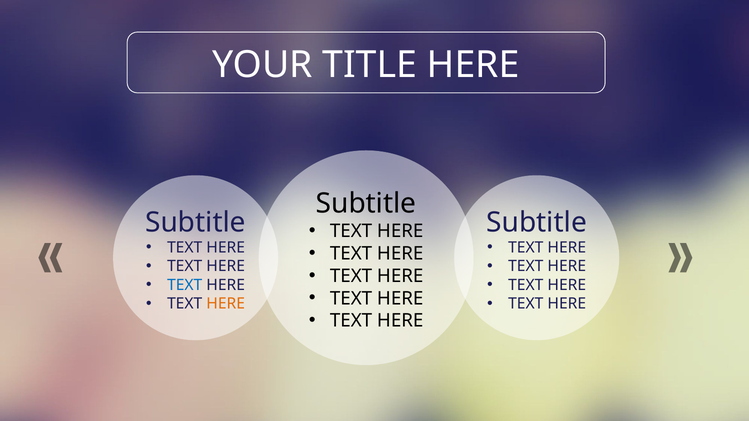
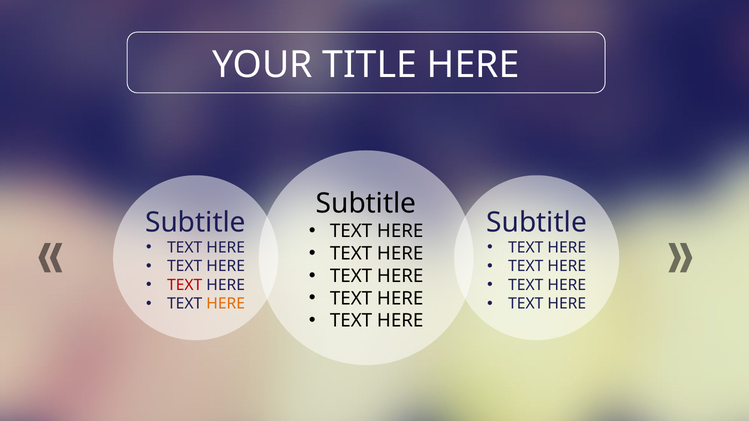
TEXT at (185, 285) colour: blue -> red
